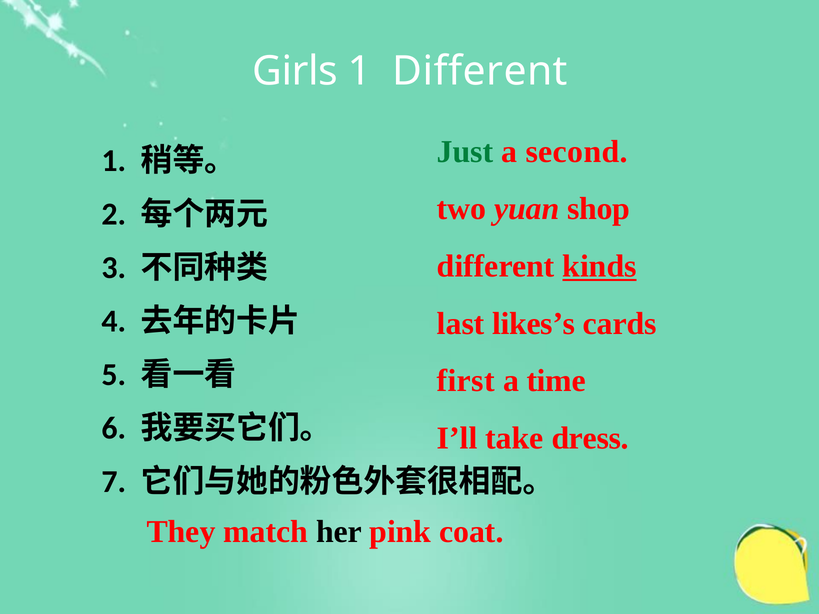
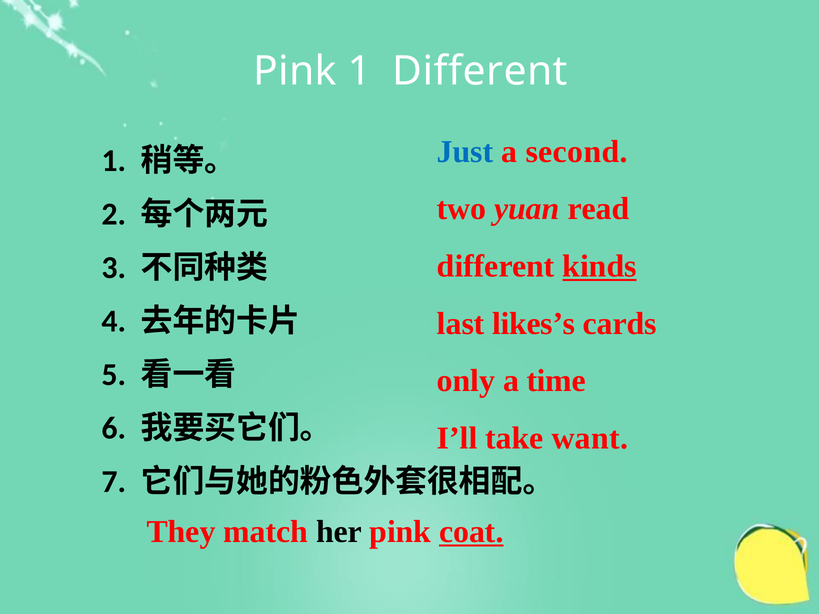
Girls at (295, 71): Girls -> Pink
Just colour: green -> blue
shop: shop -> read
first: first -> only
dress: dress -> want
coat underline: none -> present
